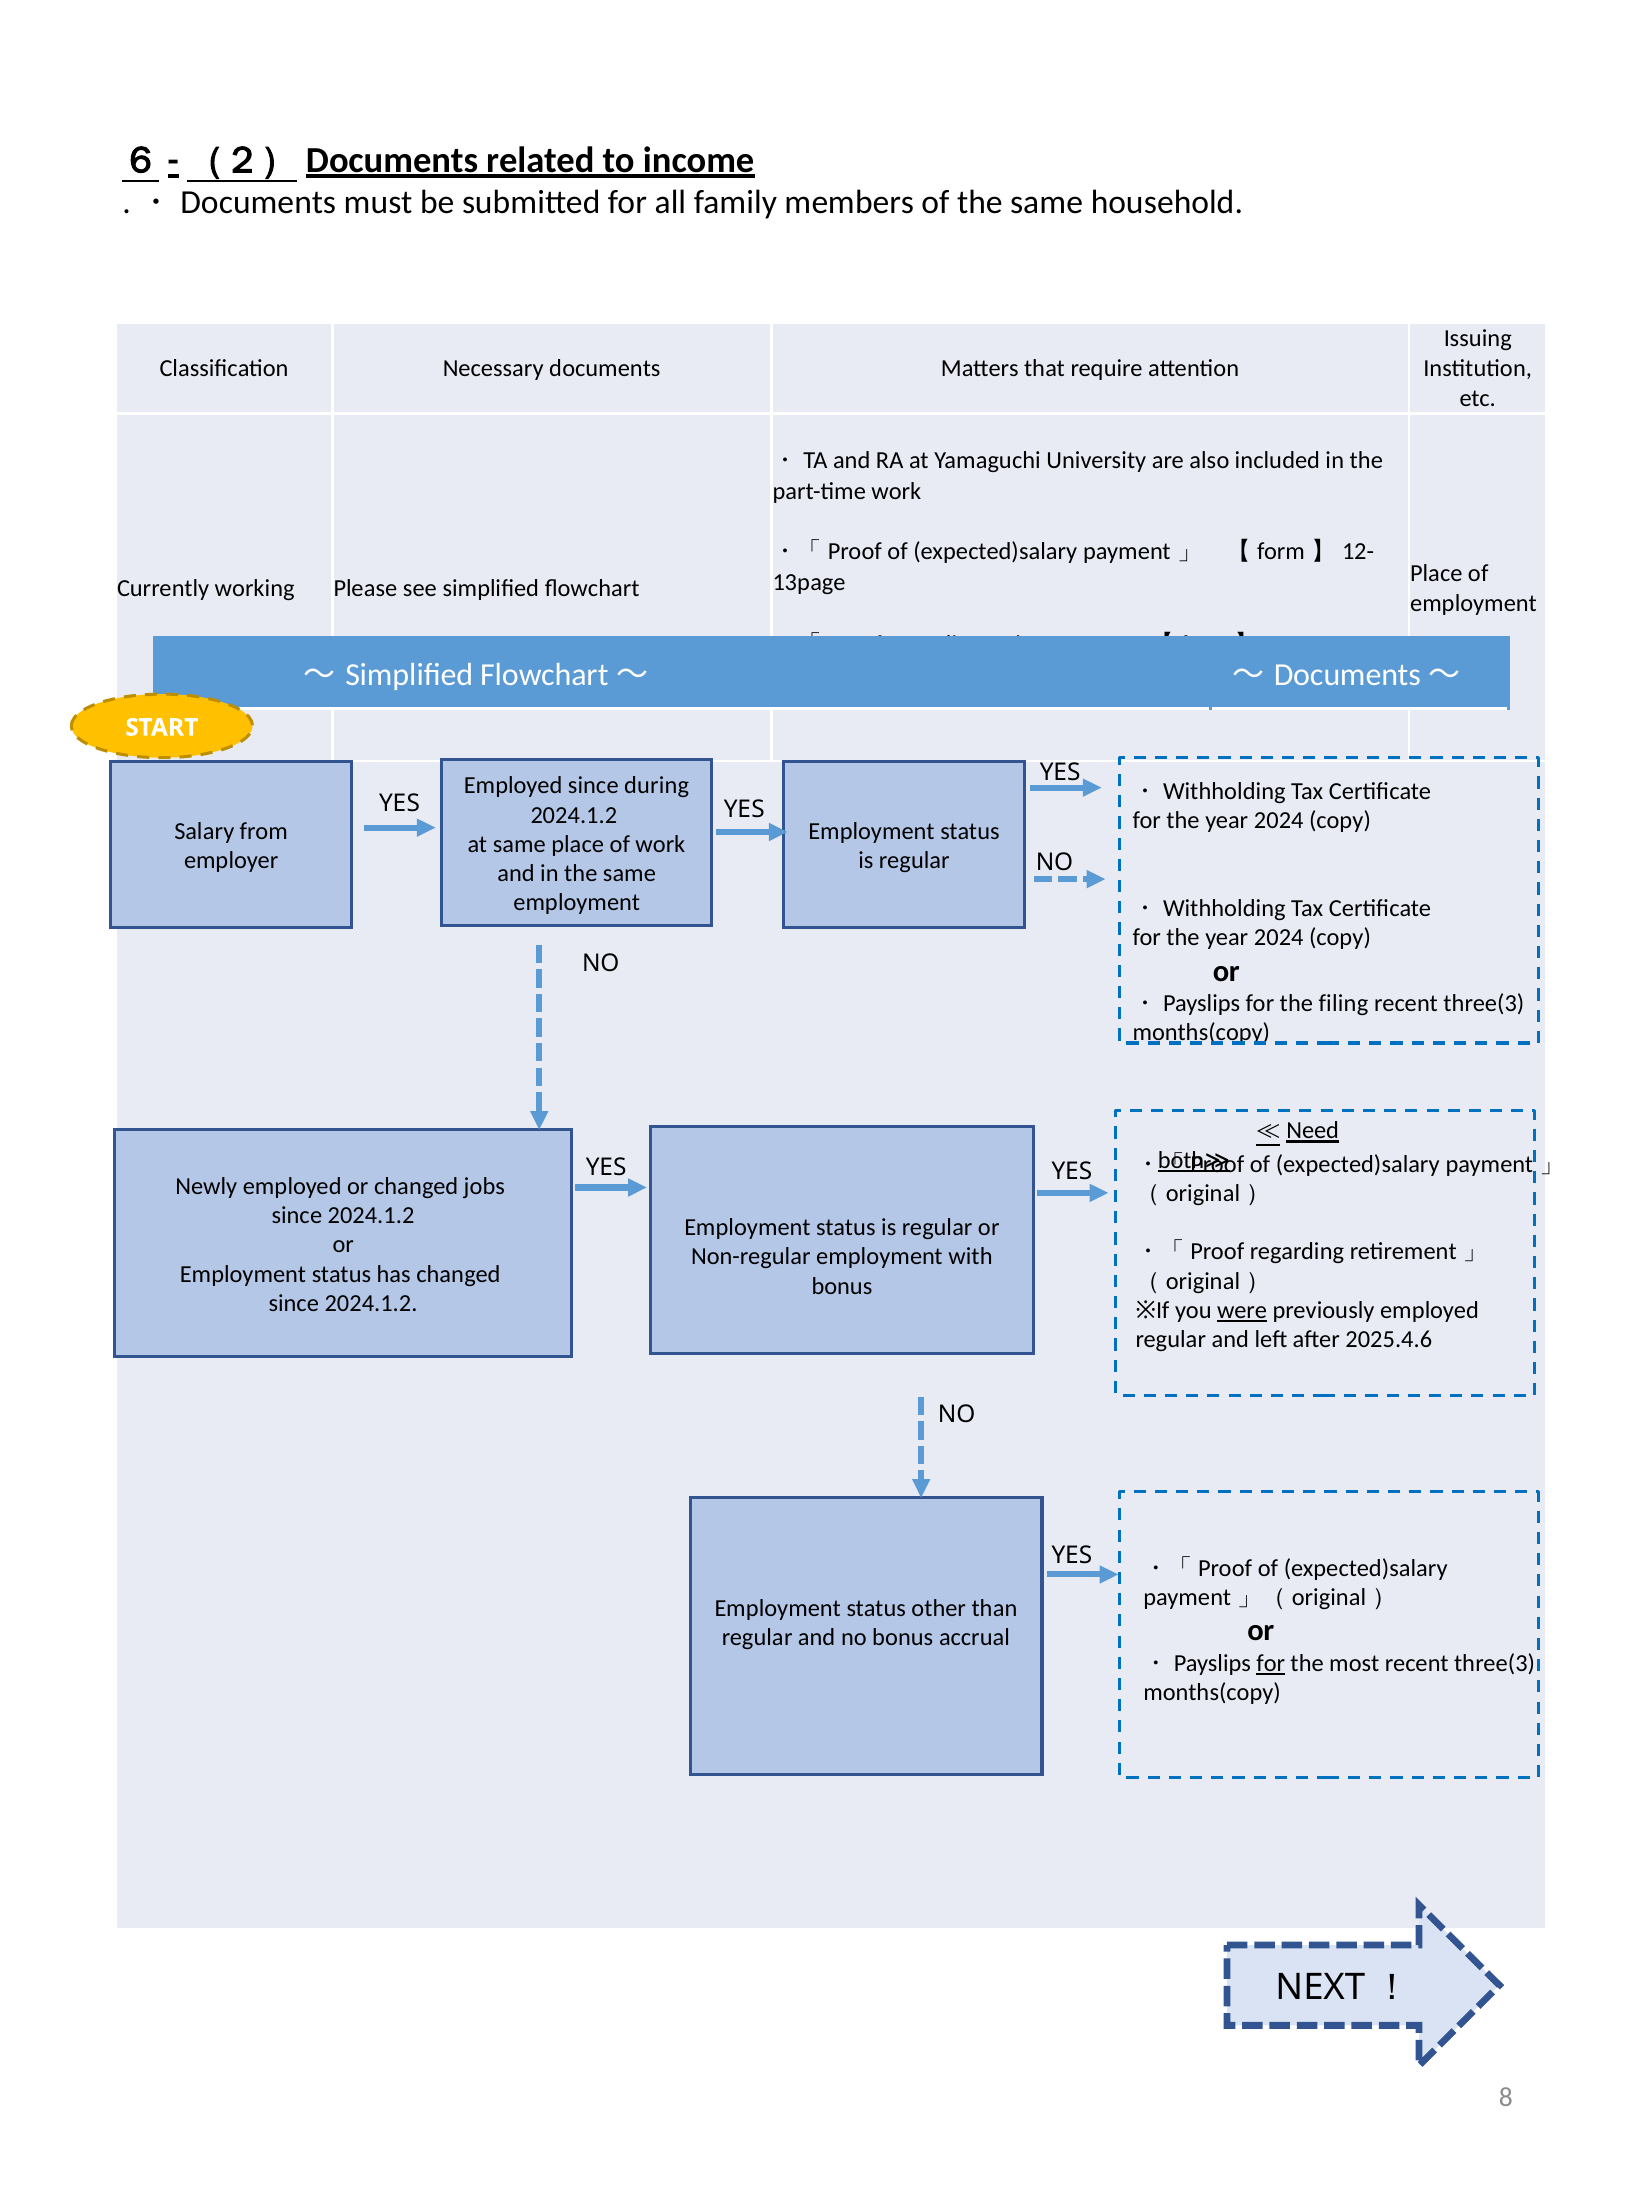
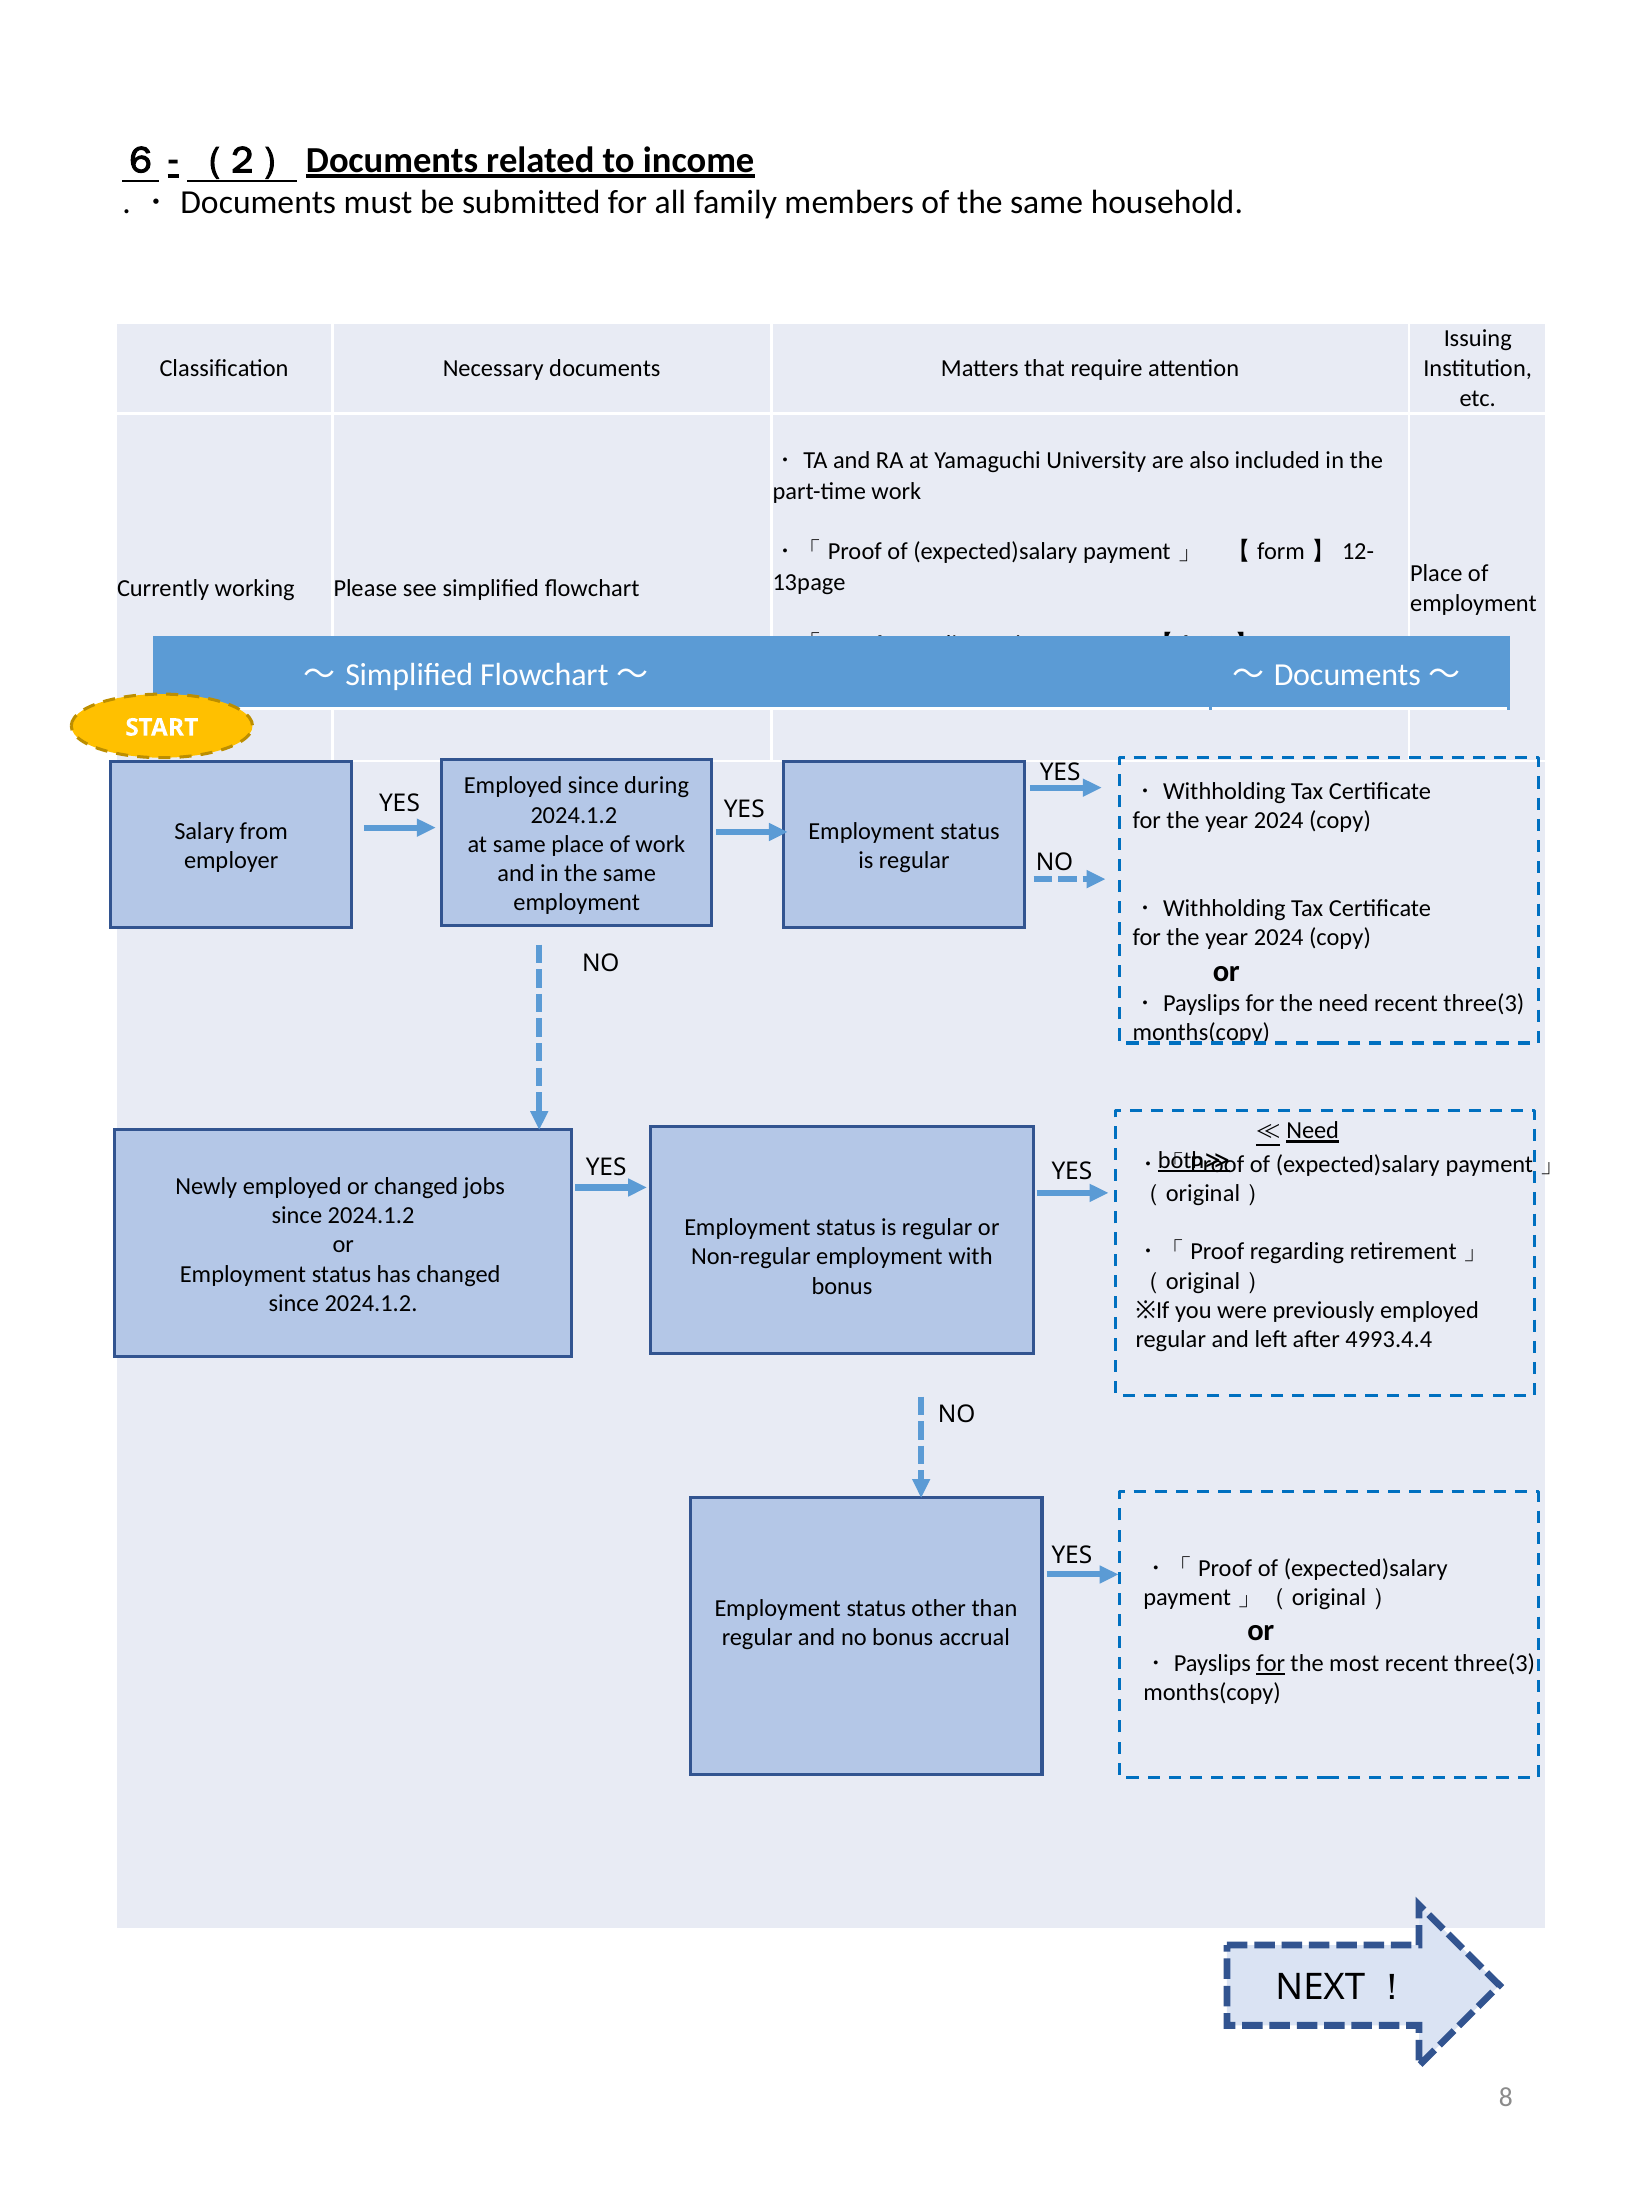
filing: filing -> need
were underline: present -> none
2025.4.6: 2025.4.6 -> 4993.4.4
